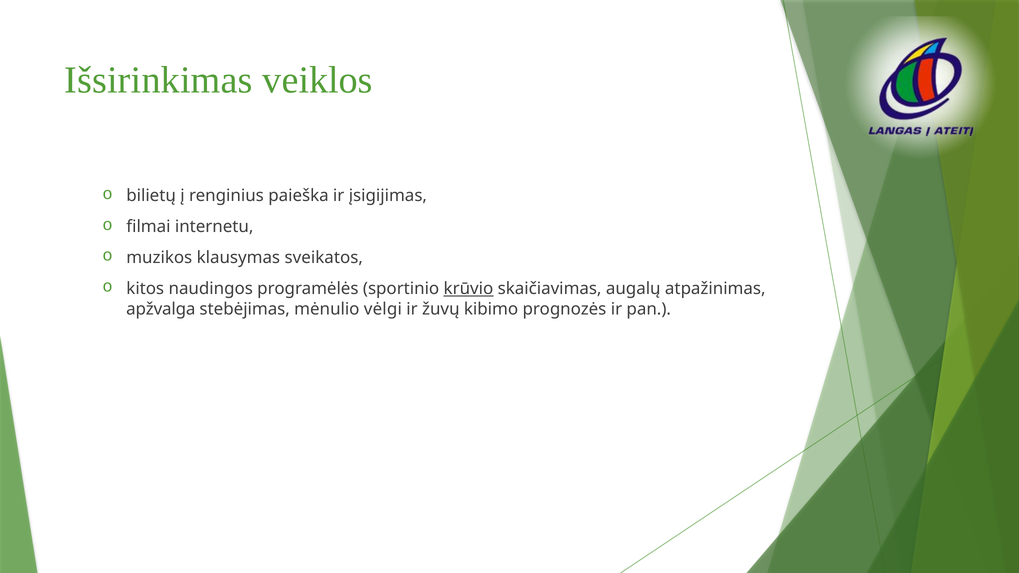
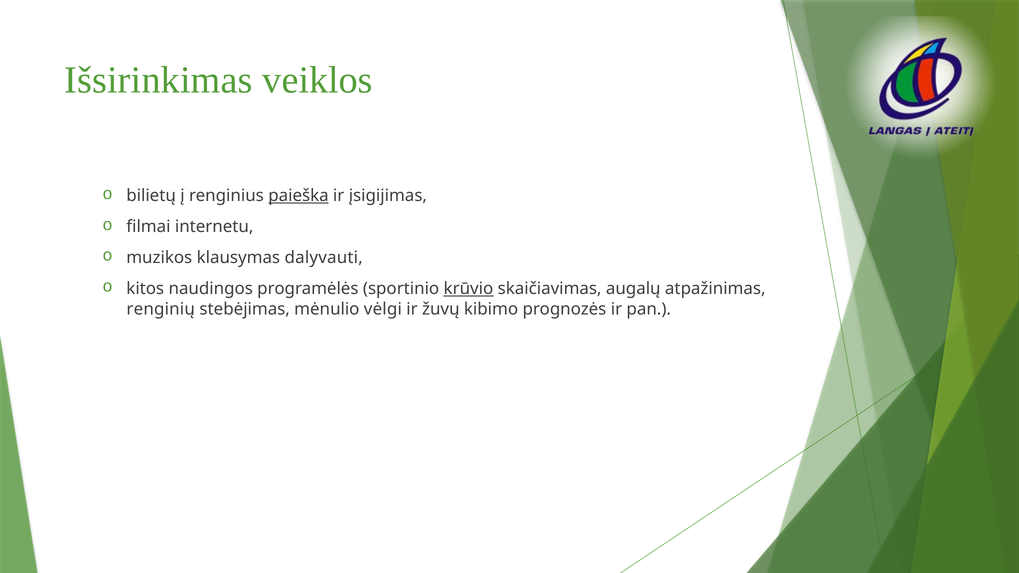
paieška underline: none -> present
sveikatos: sveikatos -> dalyvauti
apžvalga: apžvalga -> renginių
